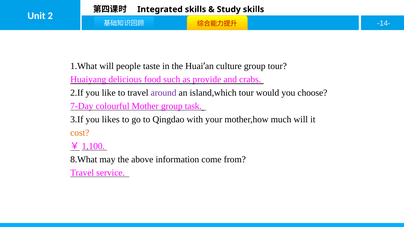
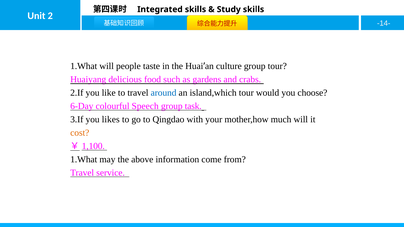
provide: provide -> gardens
around colour: purple -> blue
7-Day: 7-Day -> 6-Day
Mother: Mother -> Speech
8.What at (84, 160): 8.What -> 1.What
